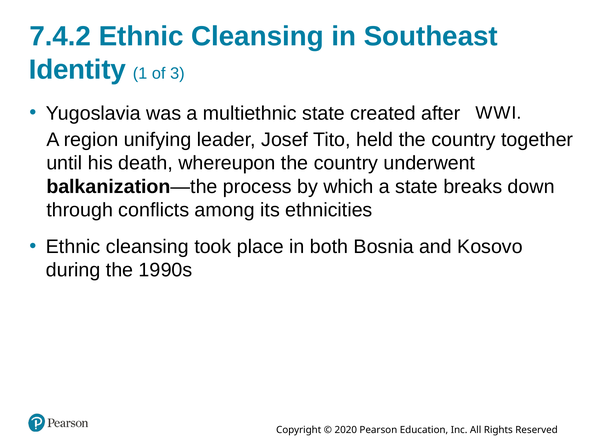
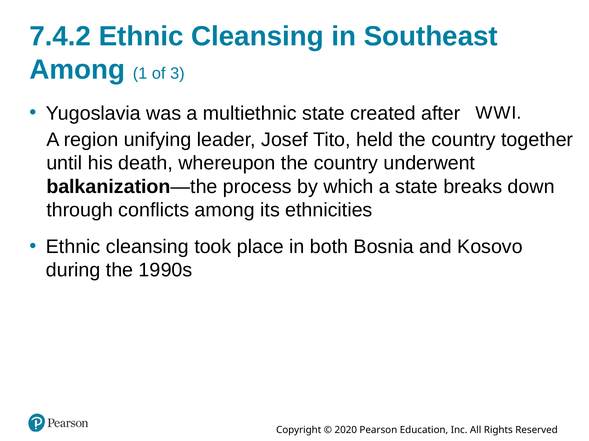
Identity at (77, 70): Identity -> Among
